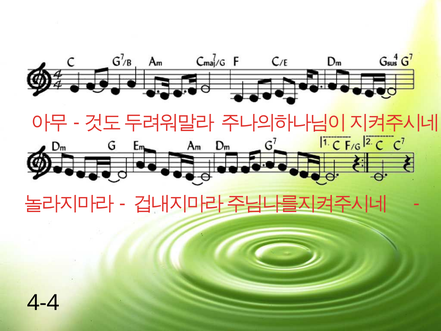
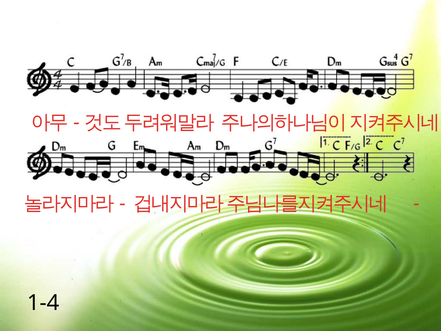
4-4: 4-4 -> 1-4
